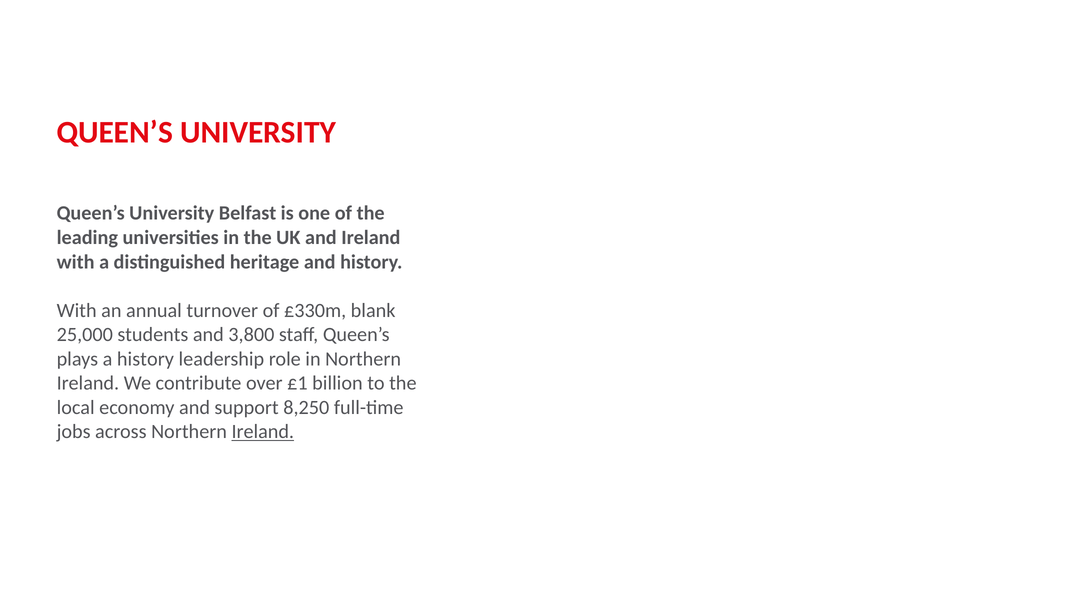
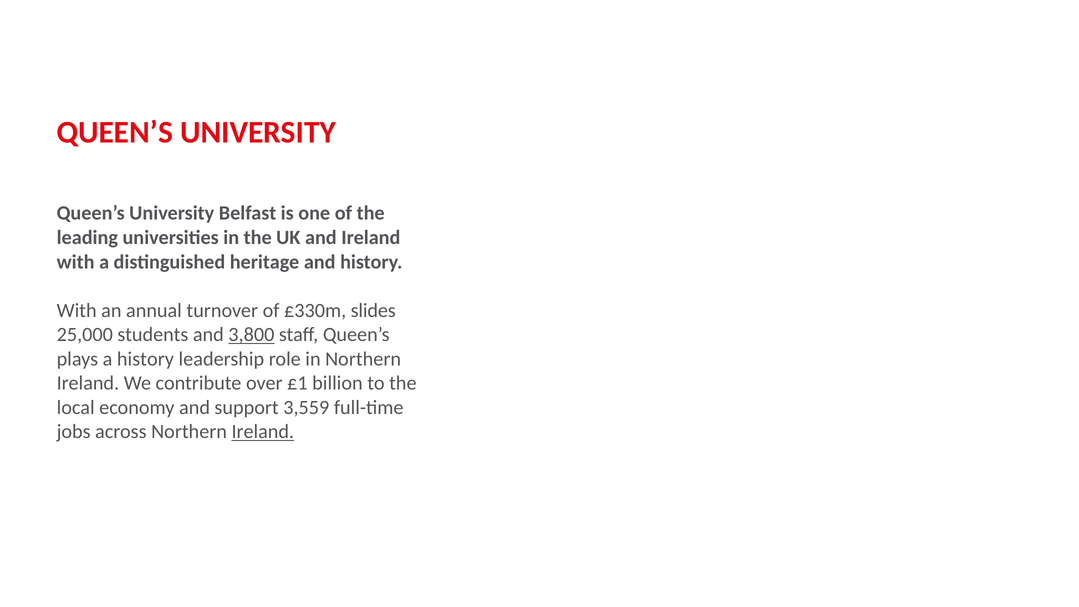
blank: blank -> slides
3,800 underline: none -> present
8,250: 8,250 -> 3,559
